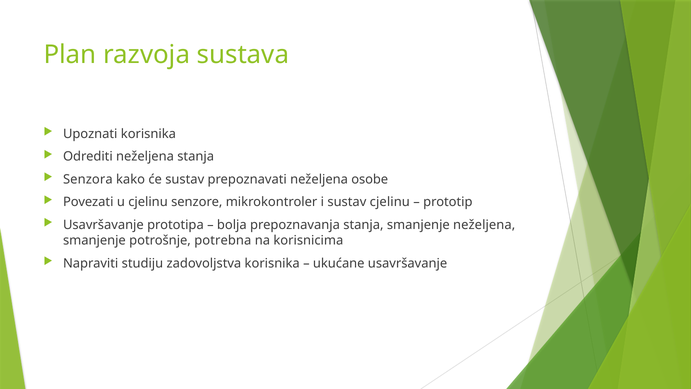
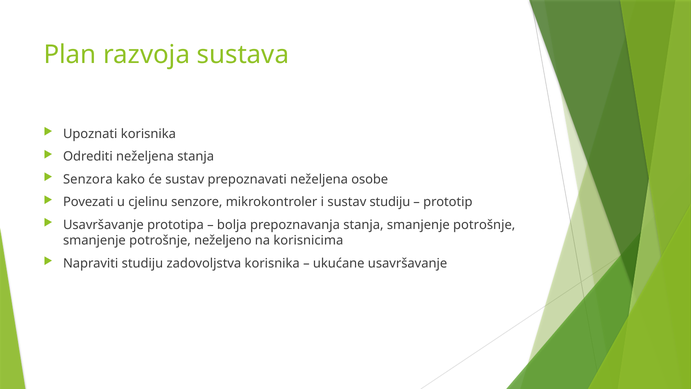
sustav cjelinu: cjelinu -> studiju
stanja smanjenje neželjena: neželjena -> potrošnje
potrebna: potrebna -> neželjeno
